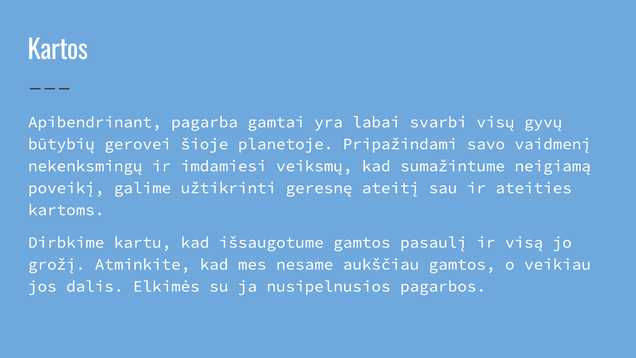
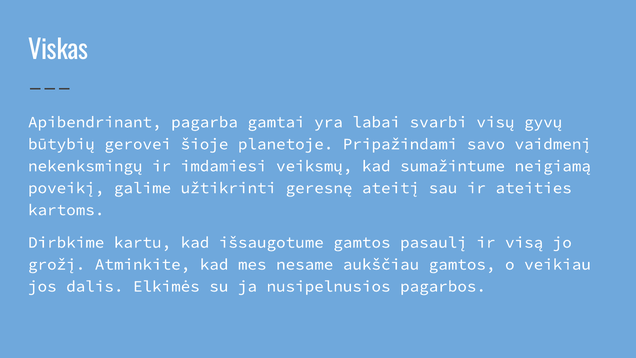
Kartos: Kartos -> Viskas
